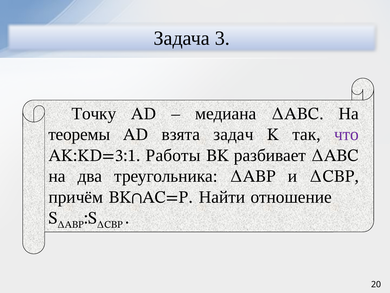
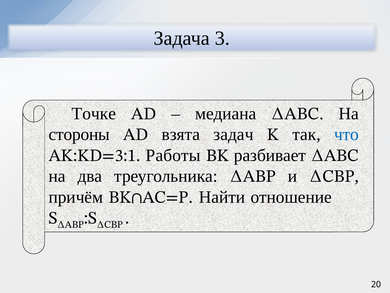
Точку: Точку -> Точке
теоремы: теоремы -> стороны
что colour: purple -> blue
